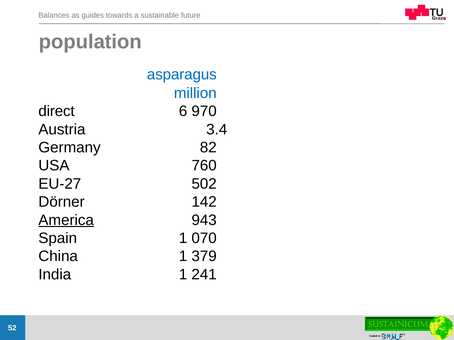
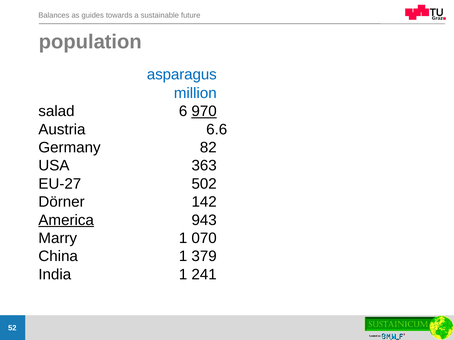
direct: direct -> salad
970 underline: none -> present
3.4: 3.4 -> 6.6
760: 760 -> 363
Spain: Spain -> Marry
